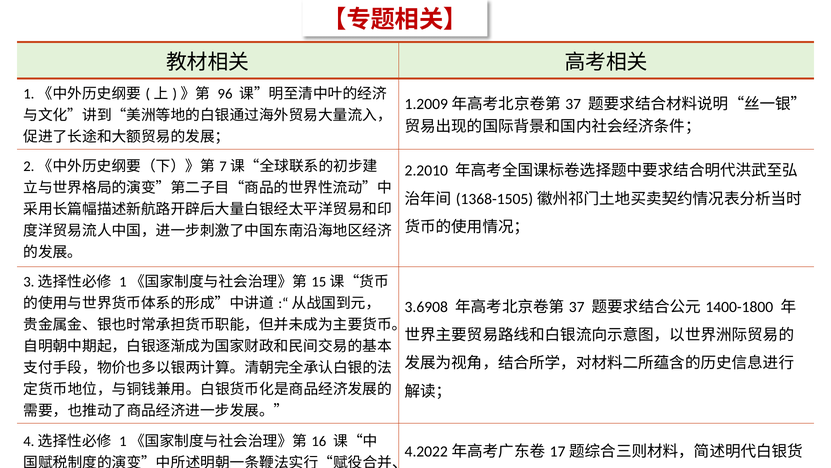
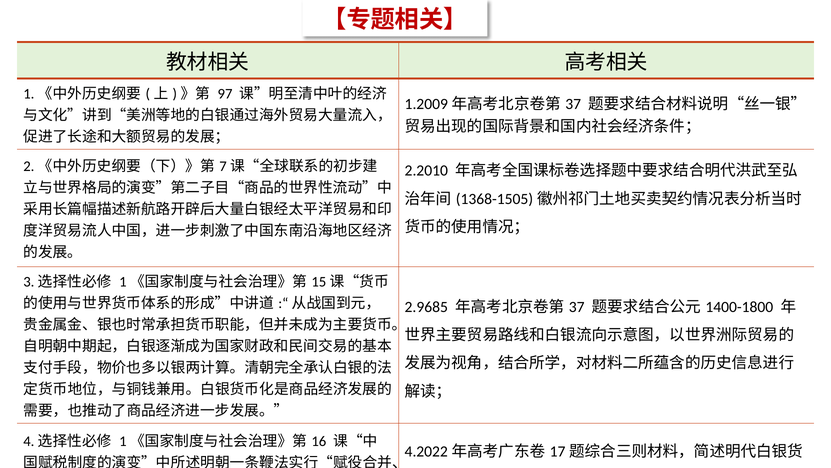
96: 96 -> 97
3.6908: 3.6908 -> 2.9685
